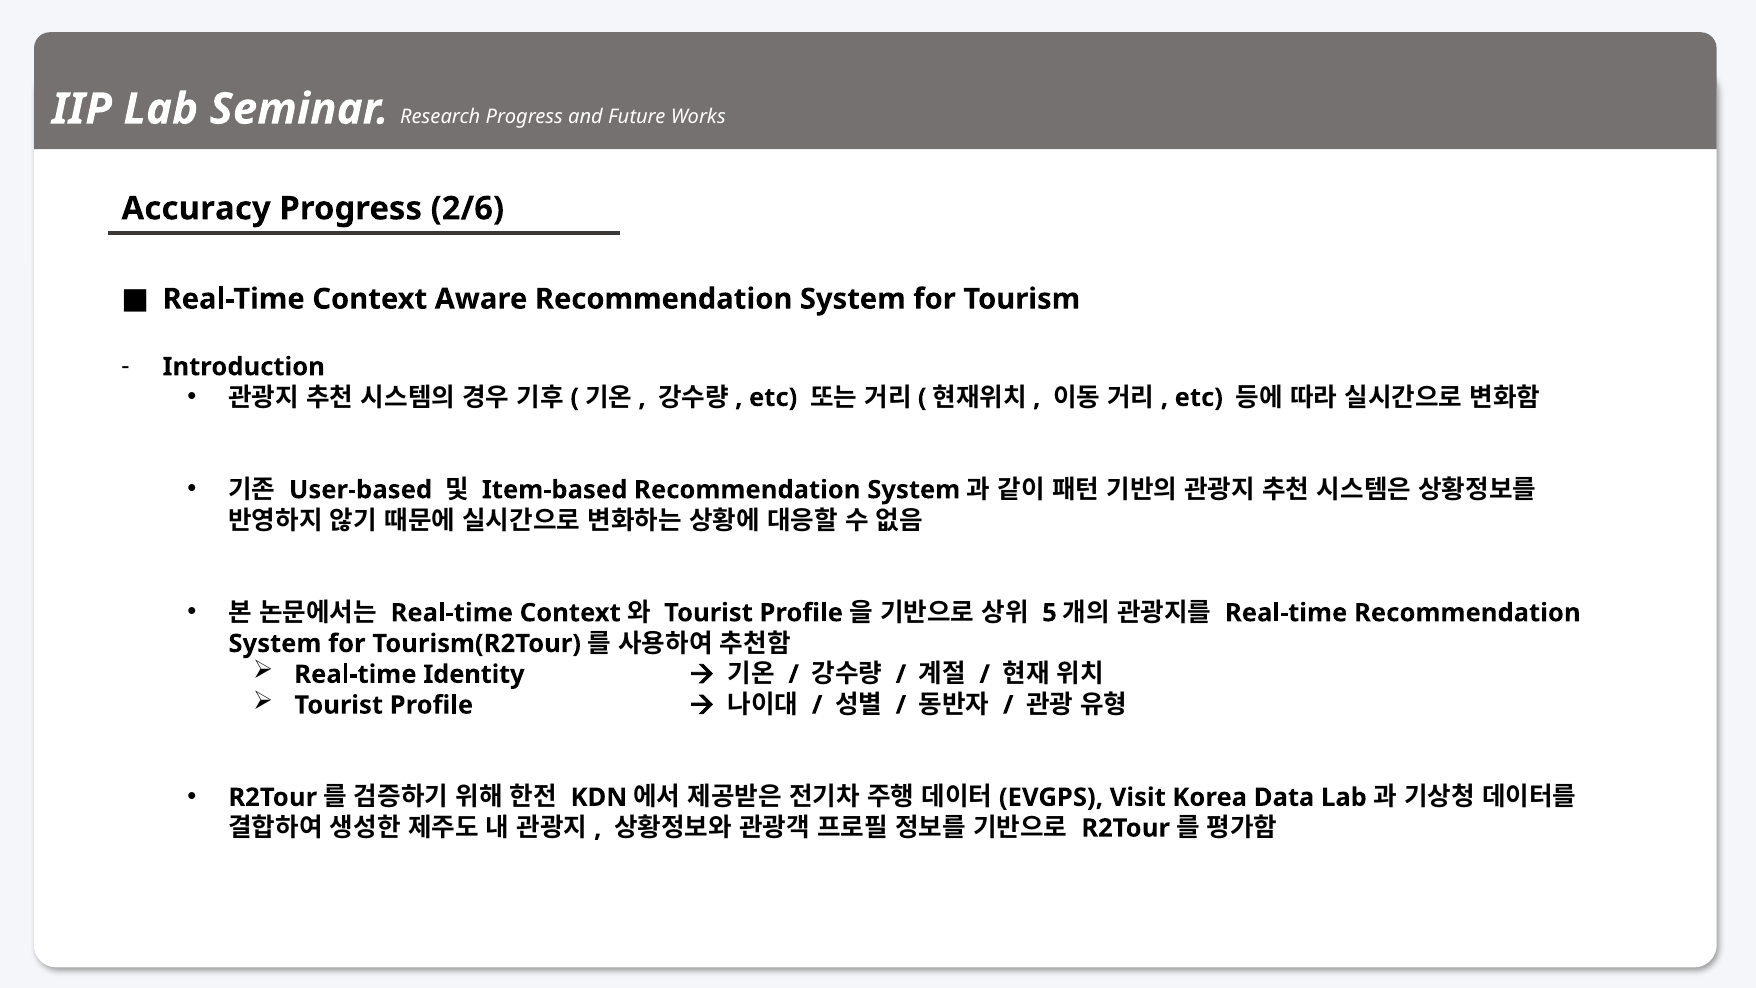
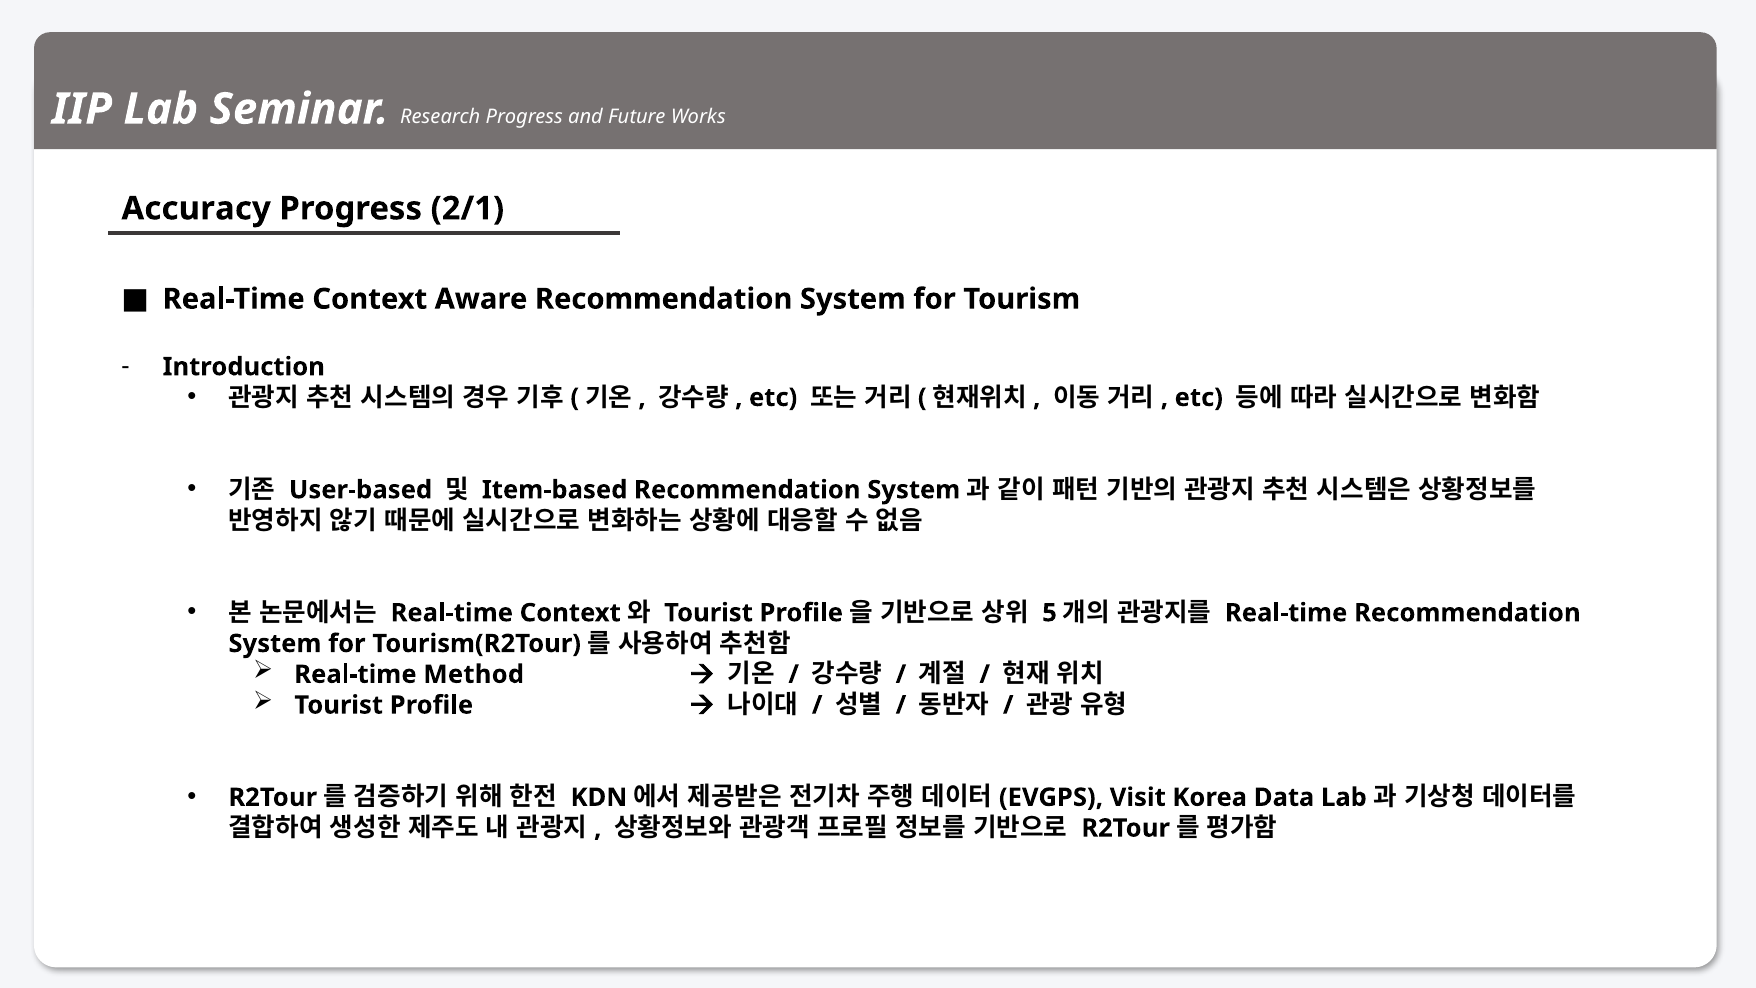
2/6: 2/6 -> 2/1
Identity: Identity -> Method
